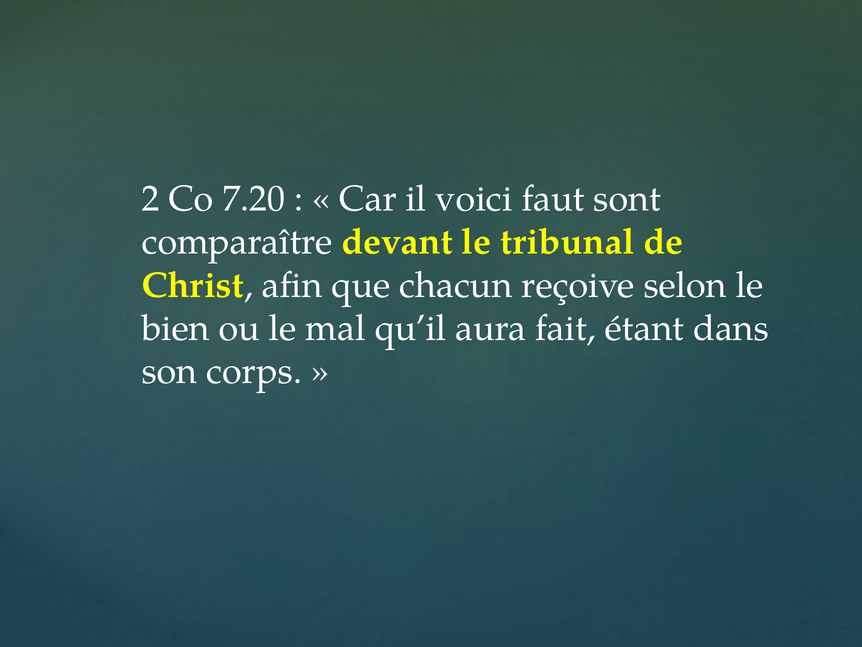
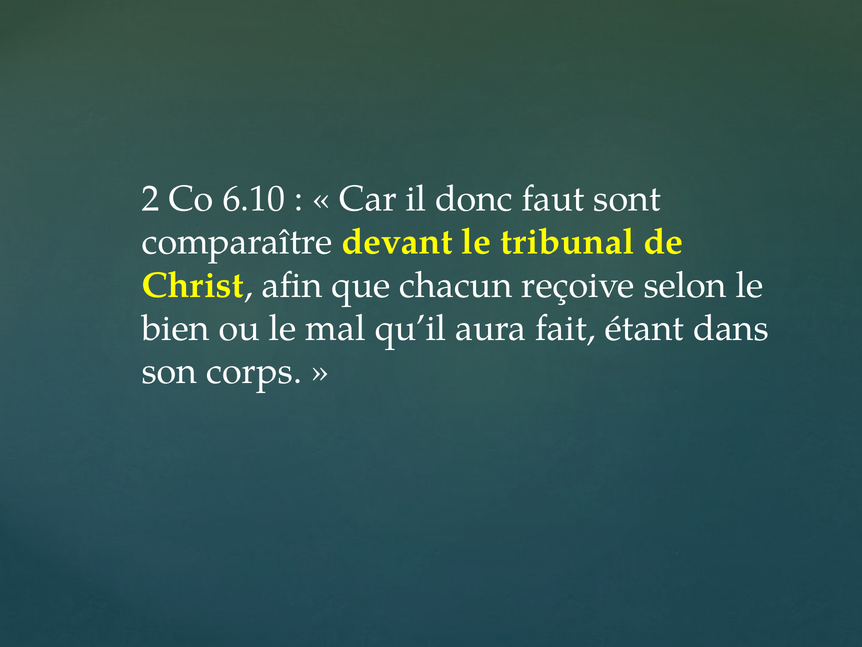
7.20: 7.20 -> 6.10
voici: voici -> donc
